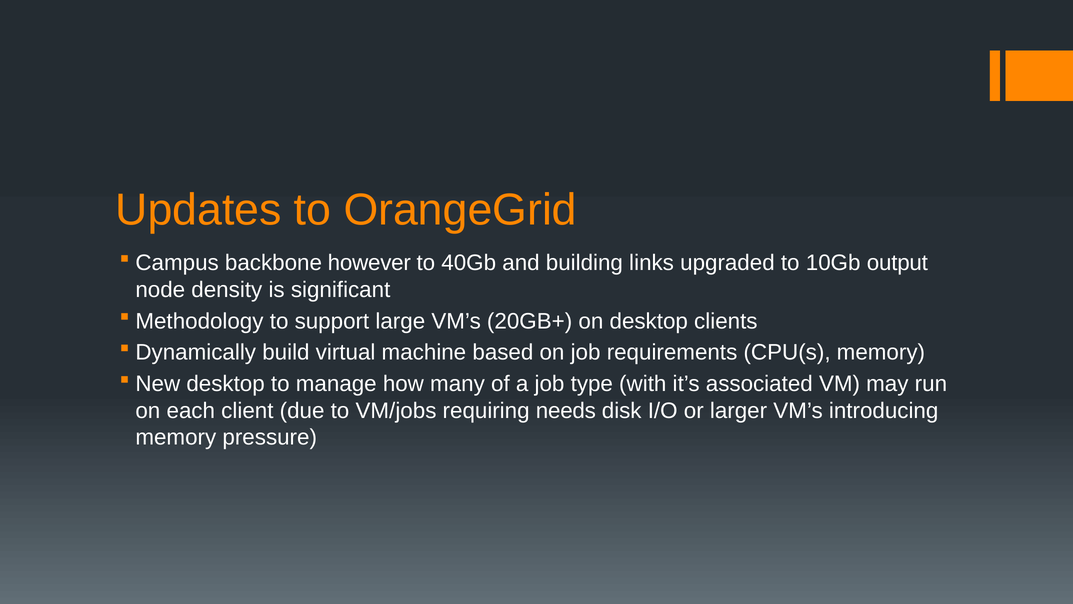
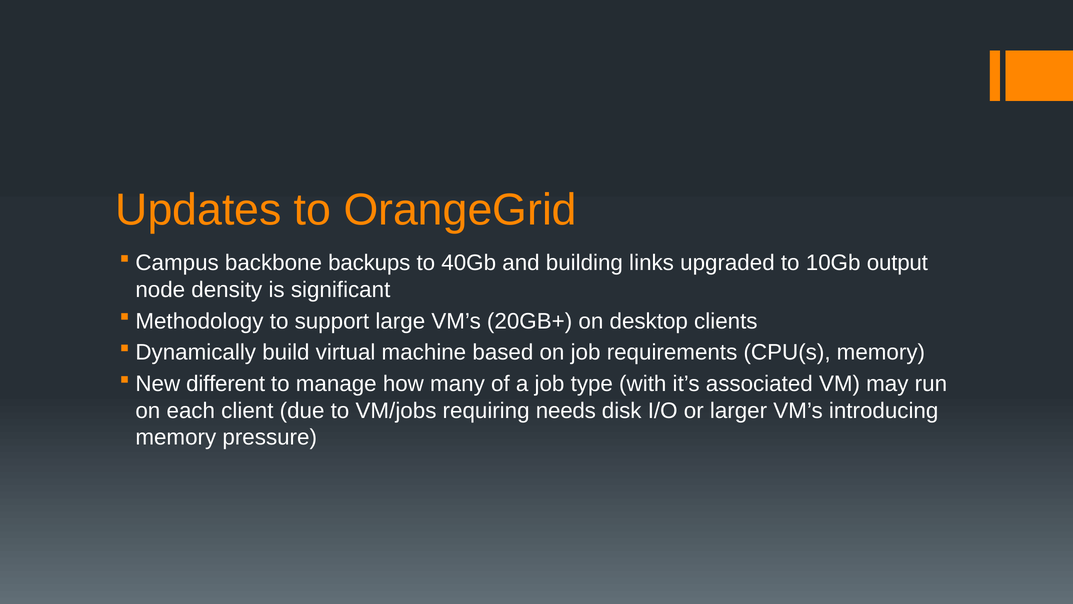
however: however -> backups
New desktop: desktop -> different
